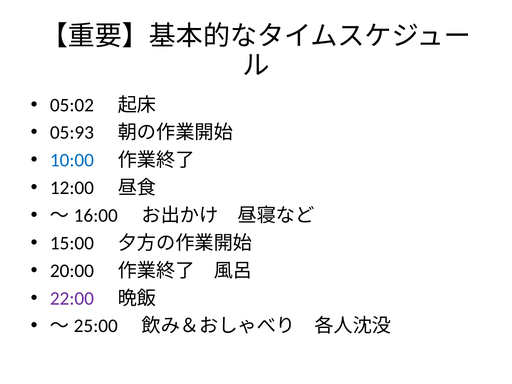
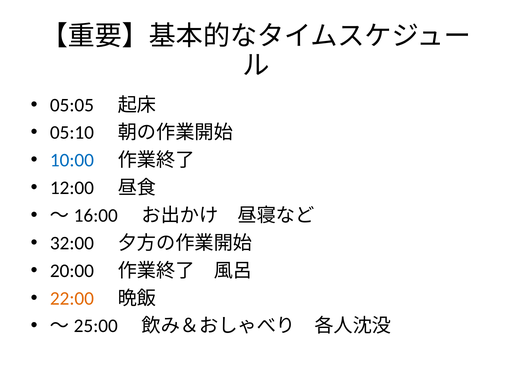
05:02: 05:02 -> 05:05
05:93: 05:93 -> 05:10
15:00: 15:00 -> 32:00
22:00 colour: purple -> orange
